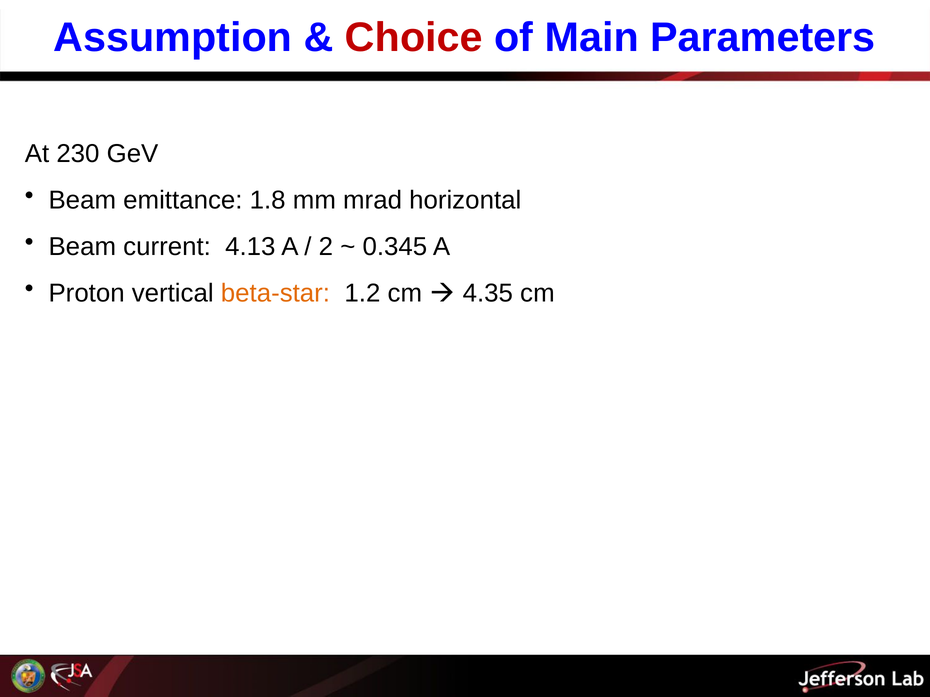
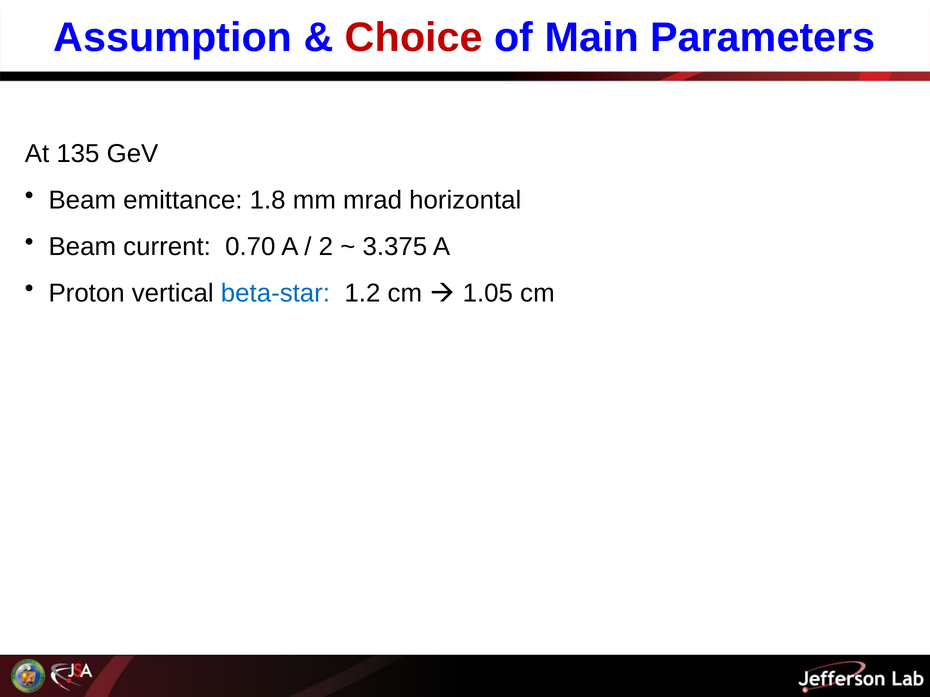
230: 230 -> 135
4.13: 4.13 -> 0.70
0.345: 0.345 -> 3.375
beta-star colour: orange -> blue
4.35: 4.35 -> 1.05
